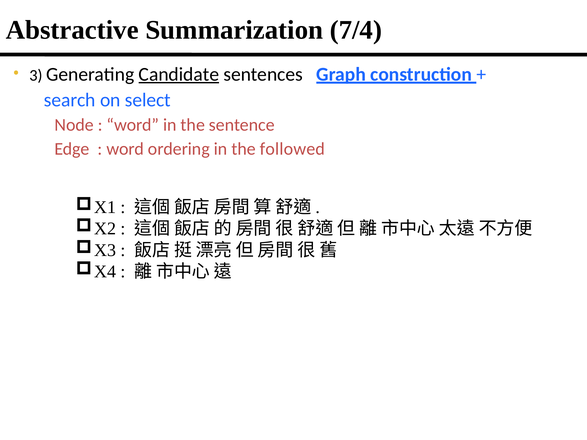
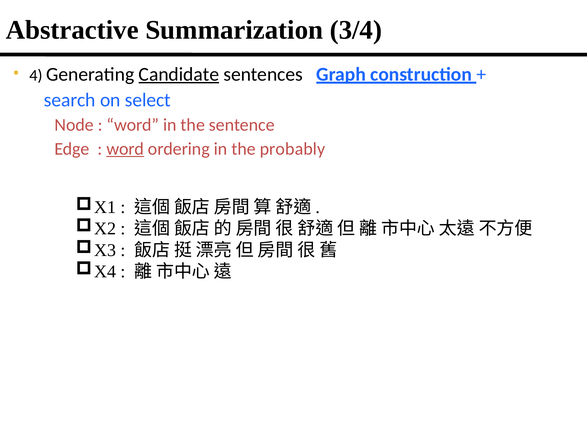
7/4: 7/4 -> 3/4
3: 3 -> 4
word at (125, 149) underline: none -> present
followed: followed -> probably
